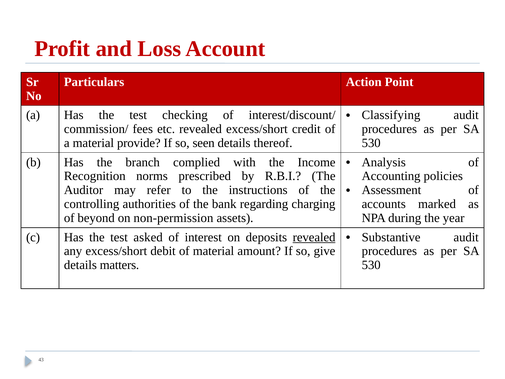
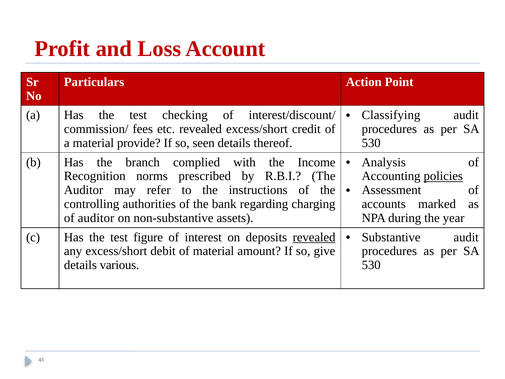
policies underline: none -> present
of beyond: beyond -> auditor
non-permission: non-permission -> non-substantive
asked: asked -> figure
matters: matters -> various
